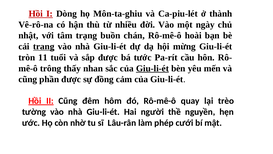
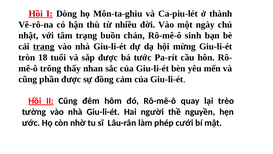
hoài: hoài -> sinh
11: 11 -> 18
Giu-li-ét at (152, 68) underline: present -> none
